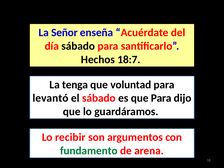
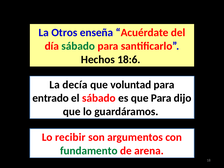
Señor: Señor -> Otros
sábado at (78, 46) colour: black -> green
18:7: 18:7 -> 18:6
tenga: tenga -> decía
levantó: levantó -> entrado
